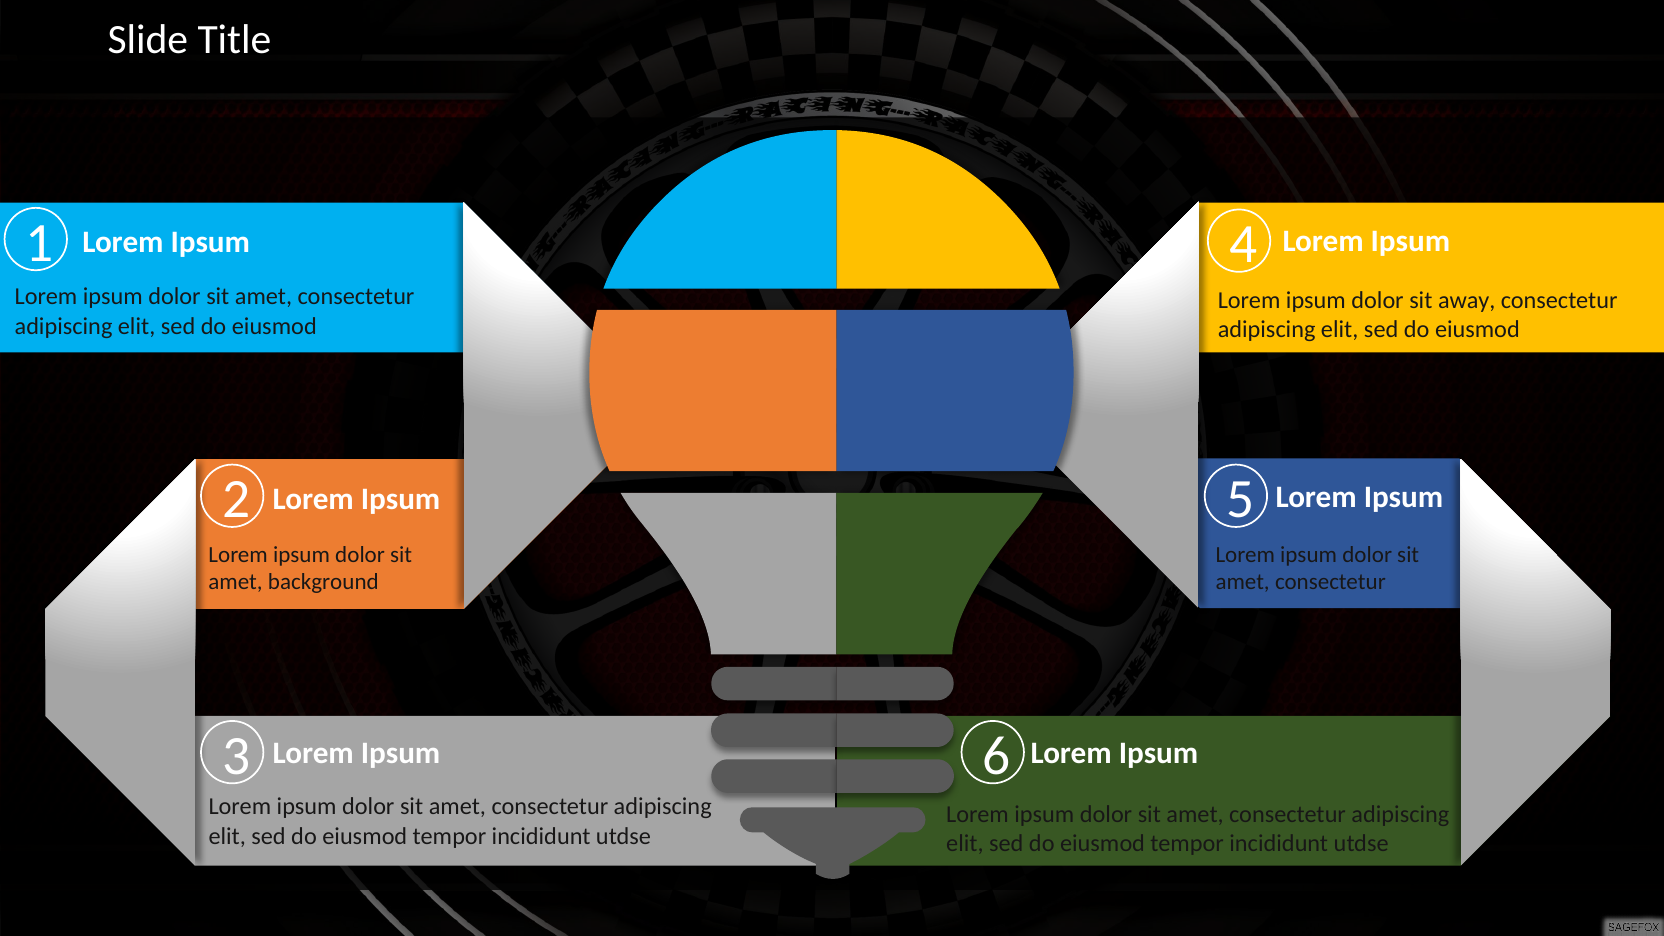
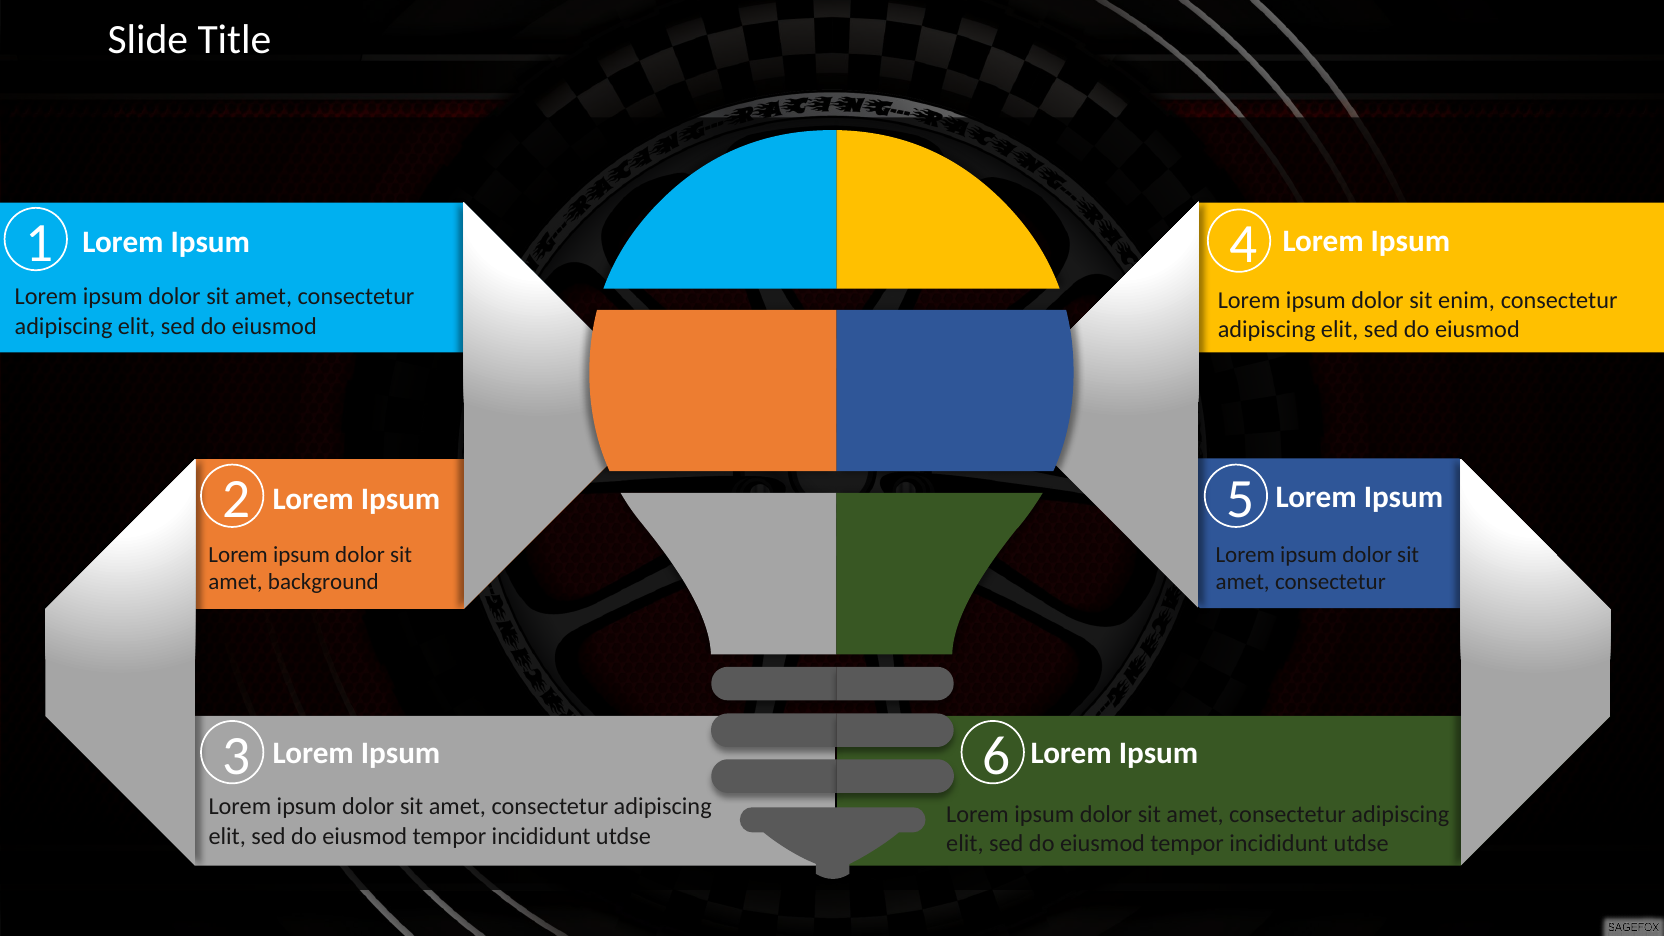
away: away -> enim
